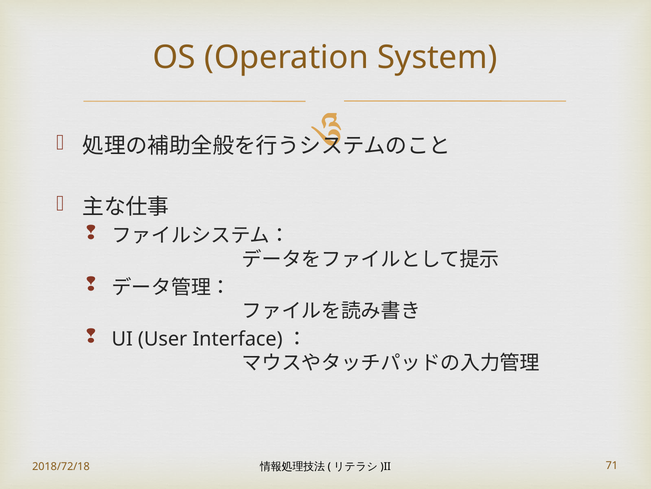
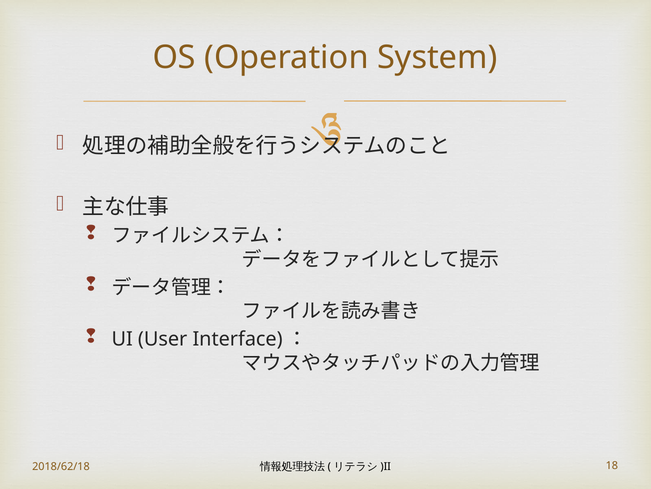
2018/72/18: 2018/72/18 -> 2018/62/18
71: 71 -> 18
